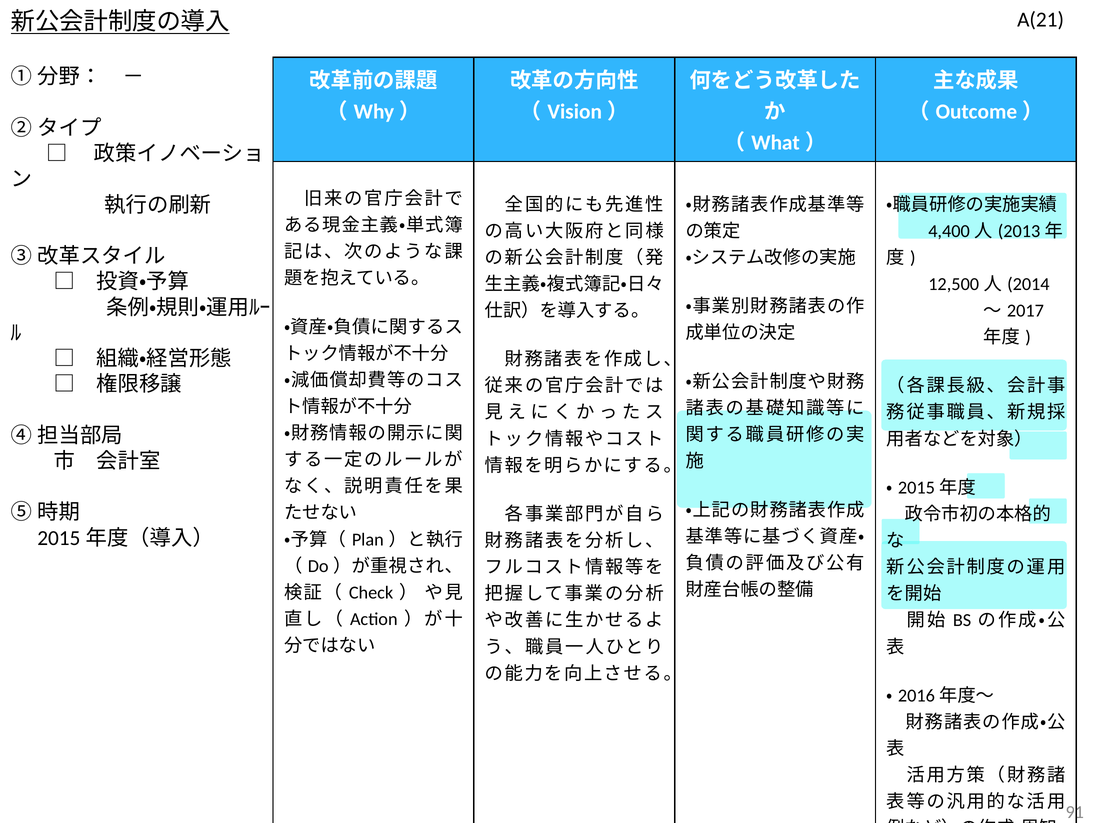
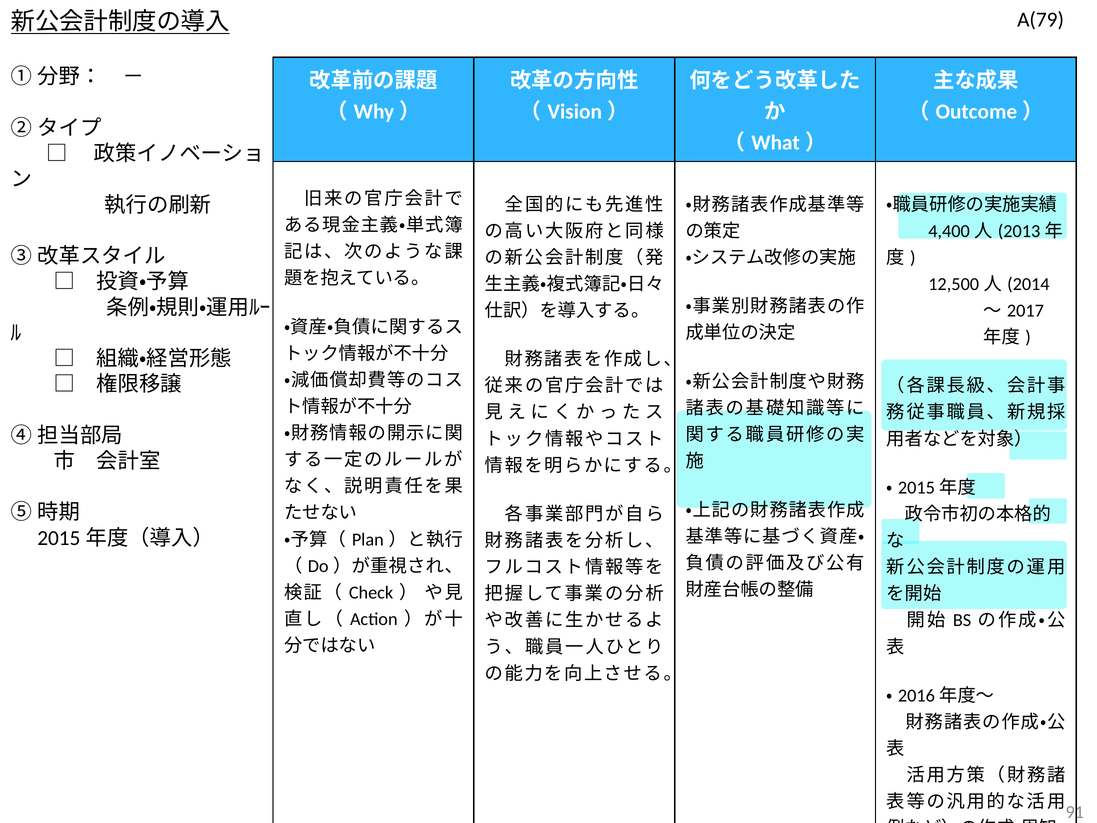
A(21: A(21 -> A(79
